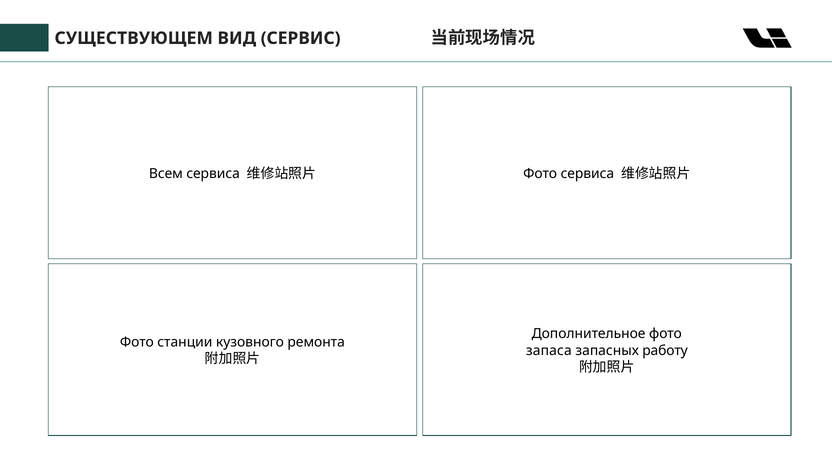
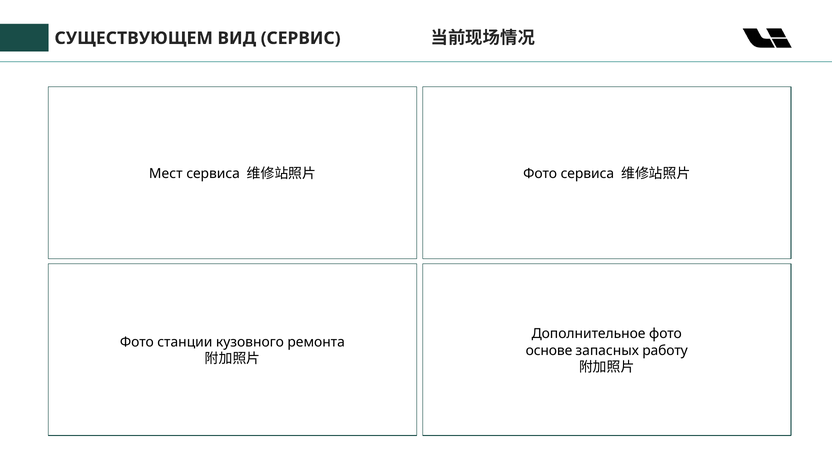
Всем: Всем -> Мест
запаса: запаса -> основе
